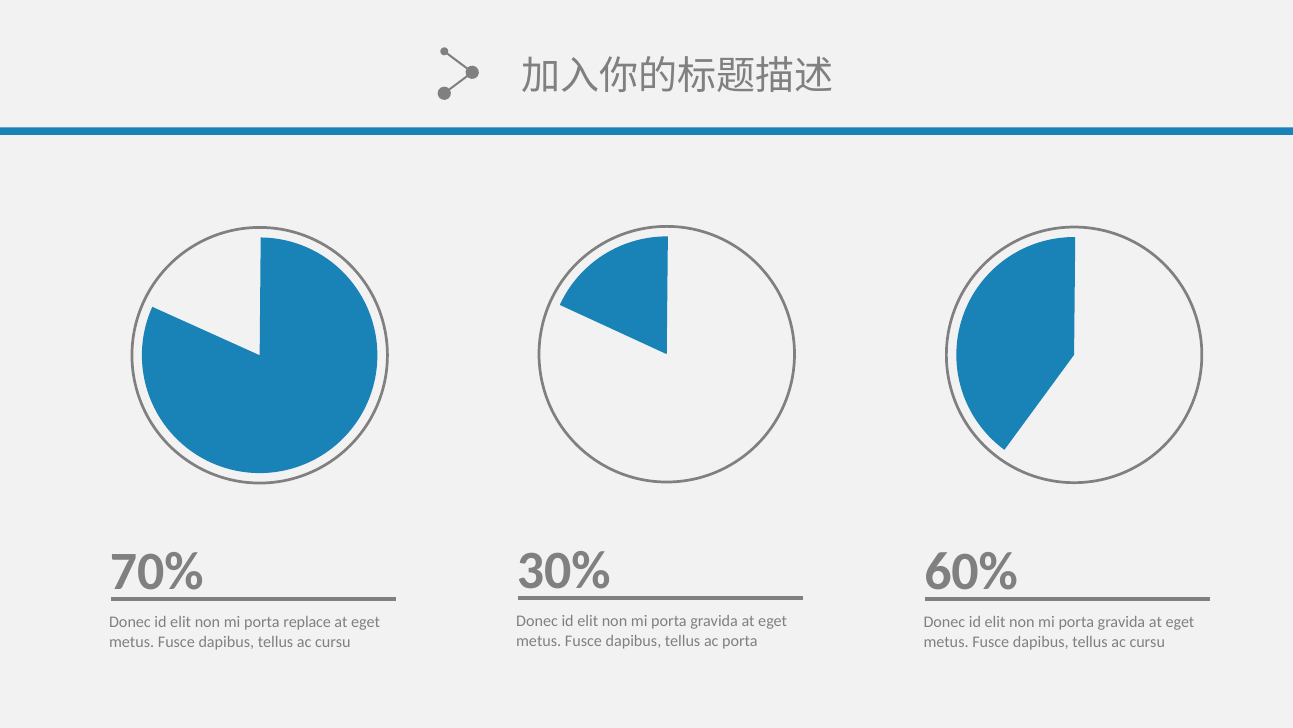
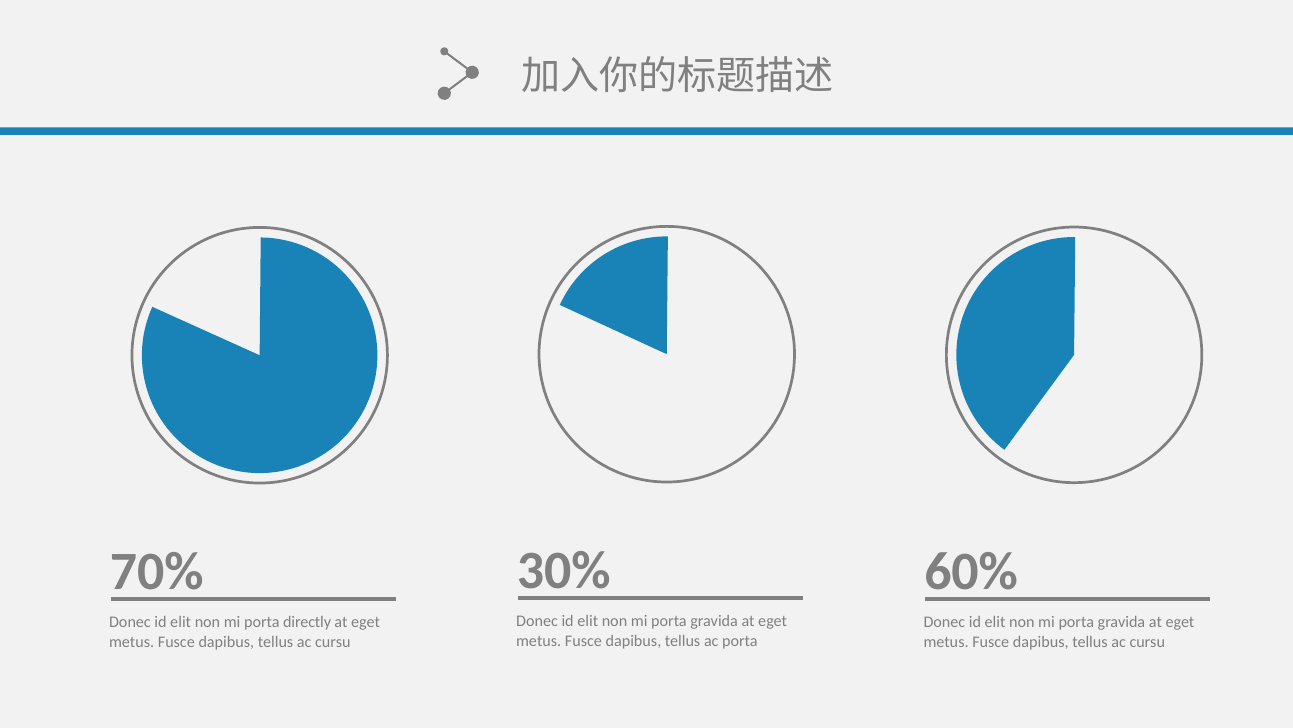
replace: replace -> directly
